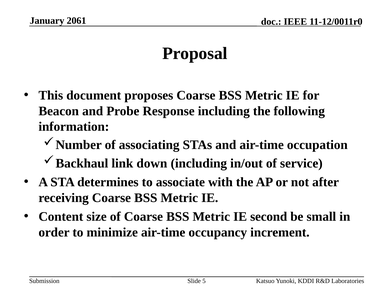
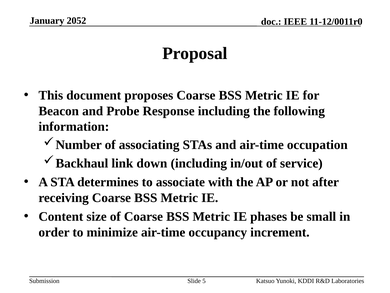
2061: 2061 -> 2052
second: second -> phases
